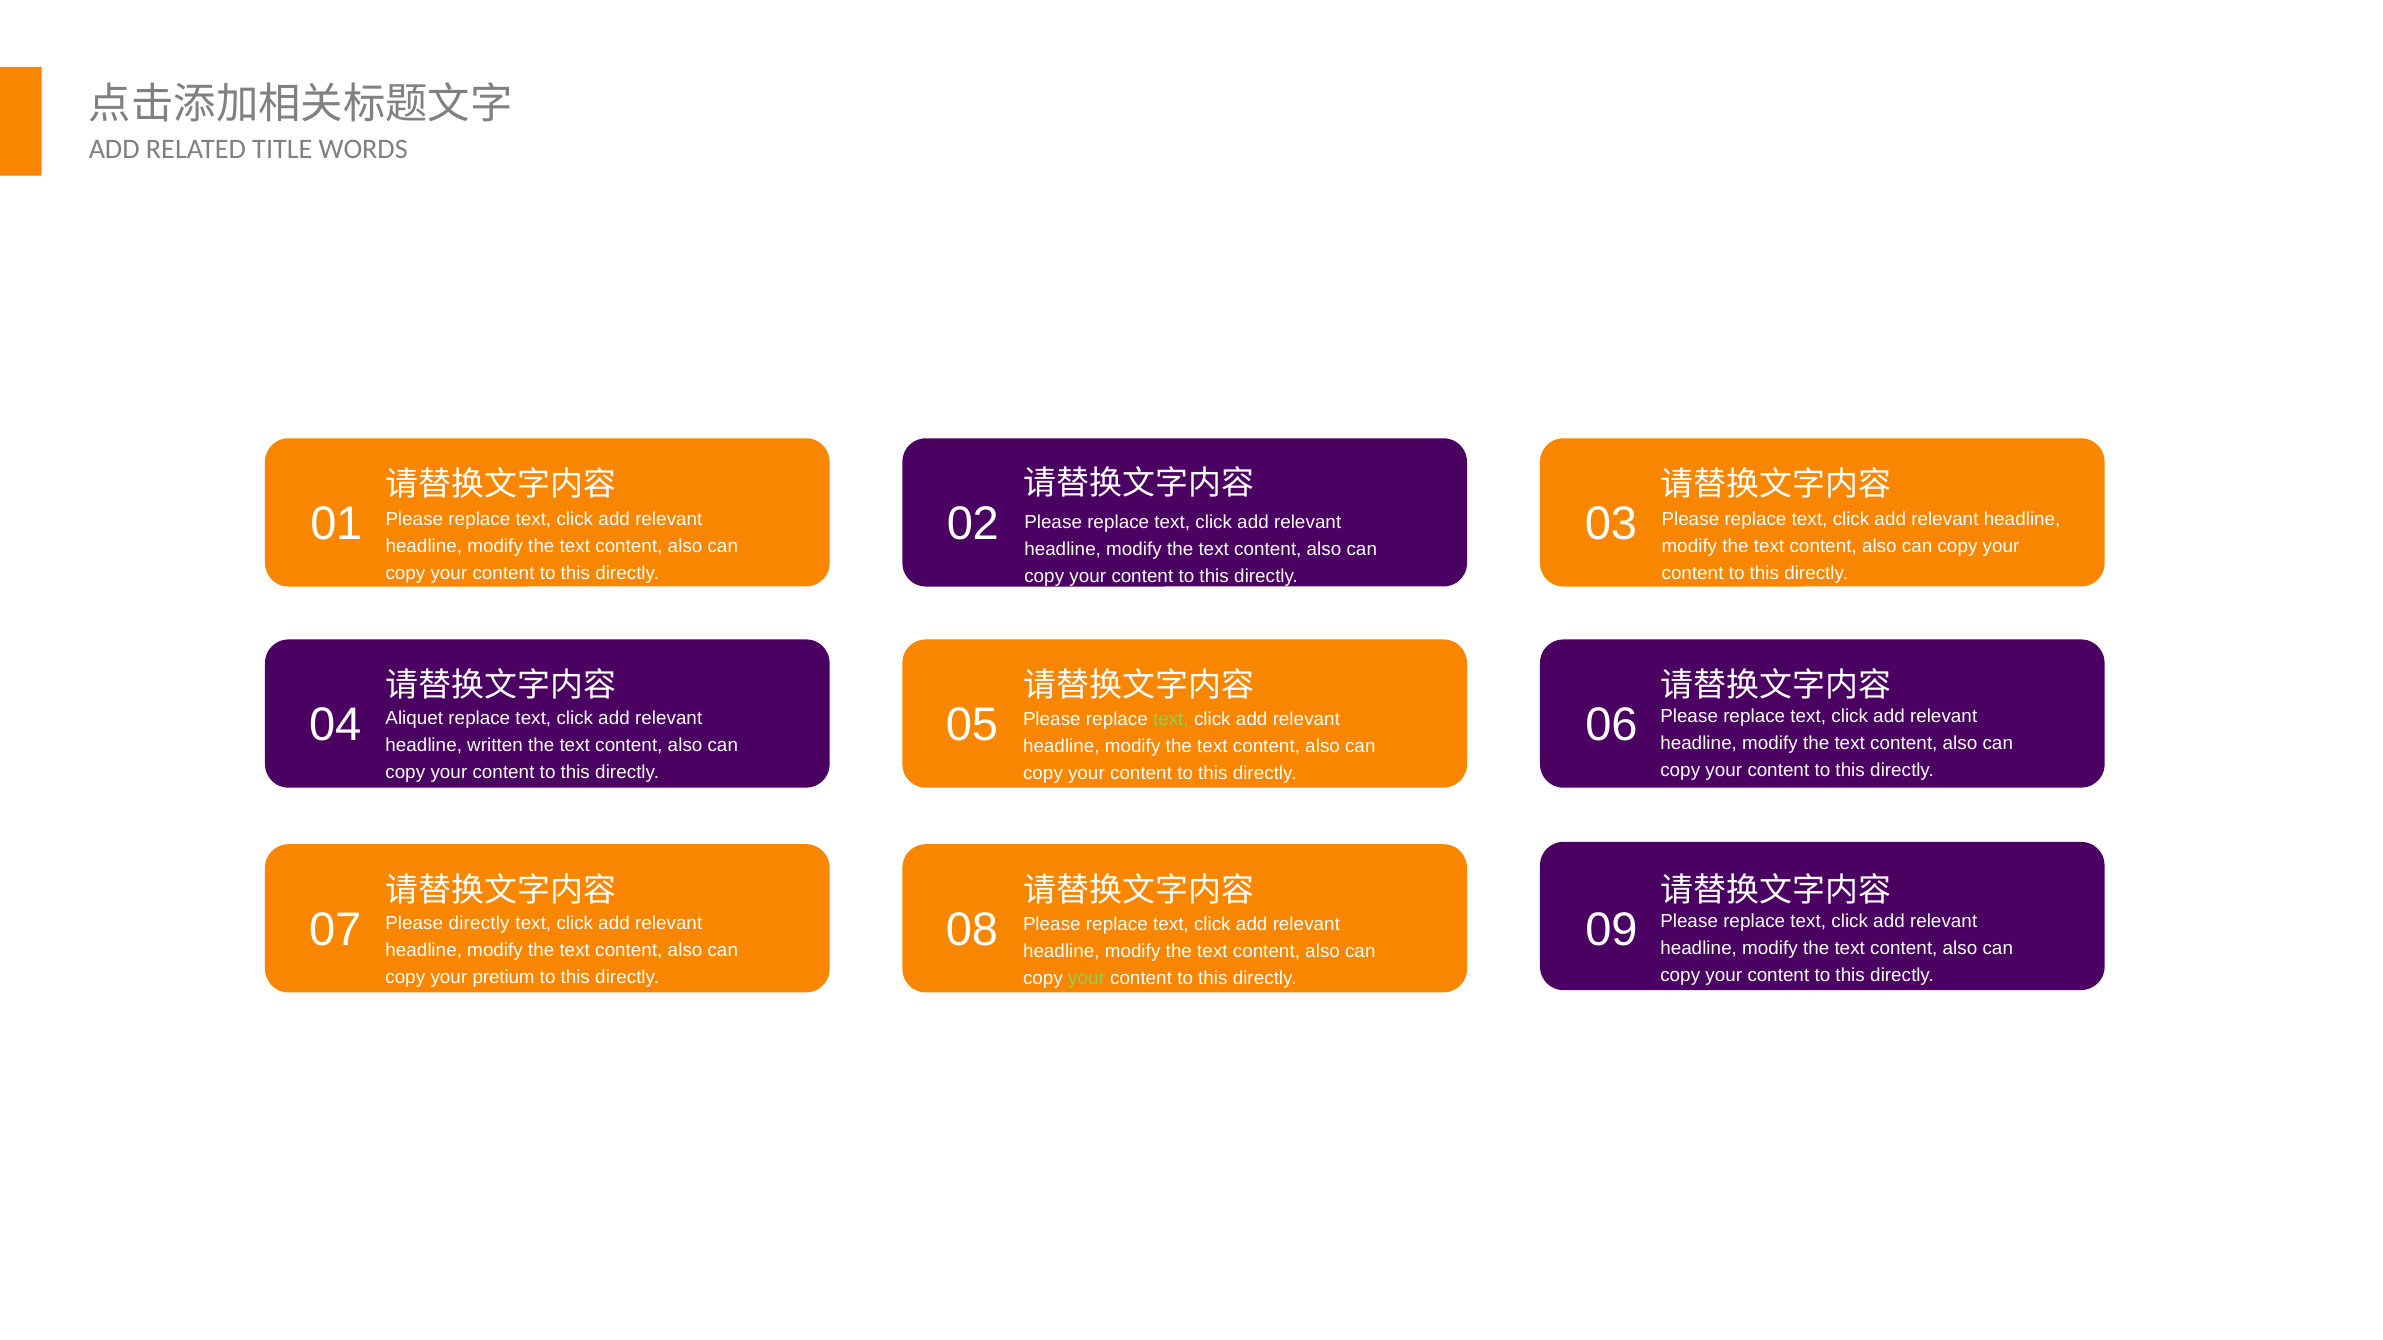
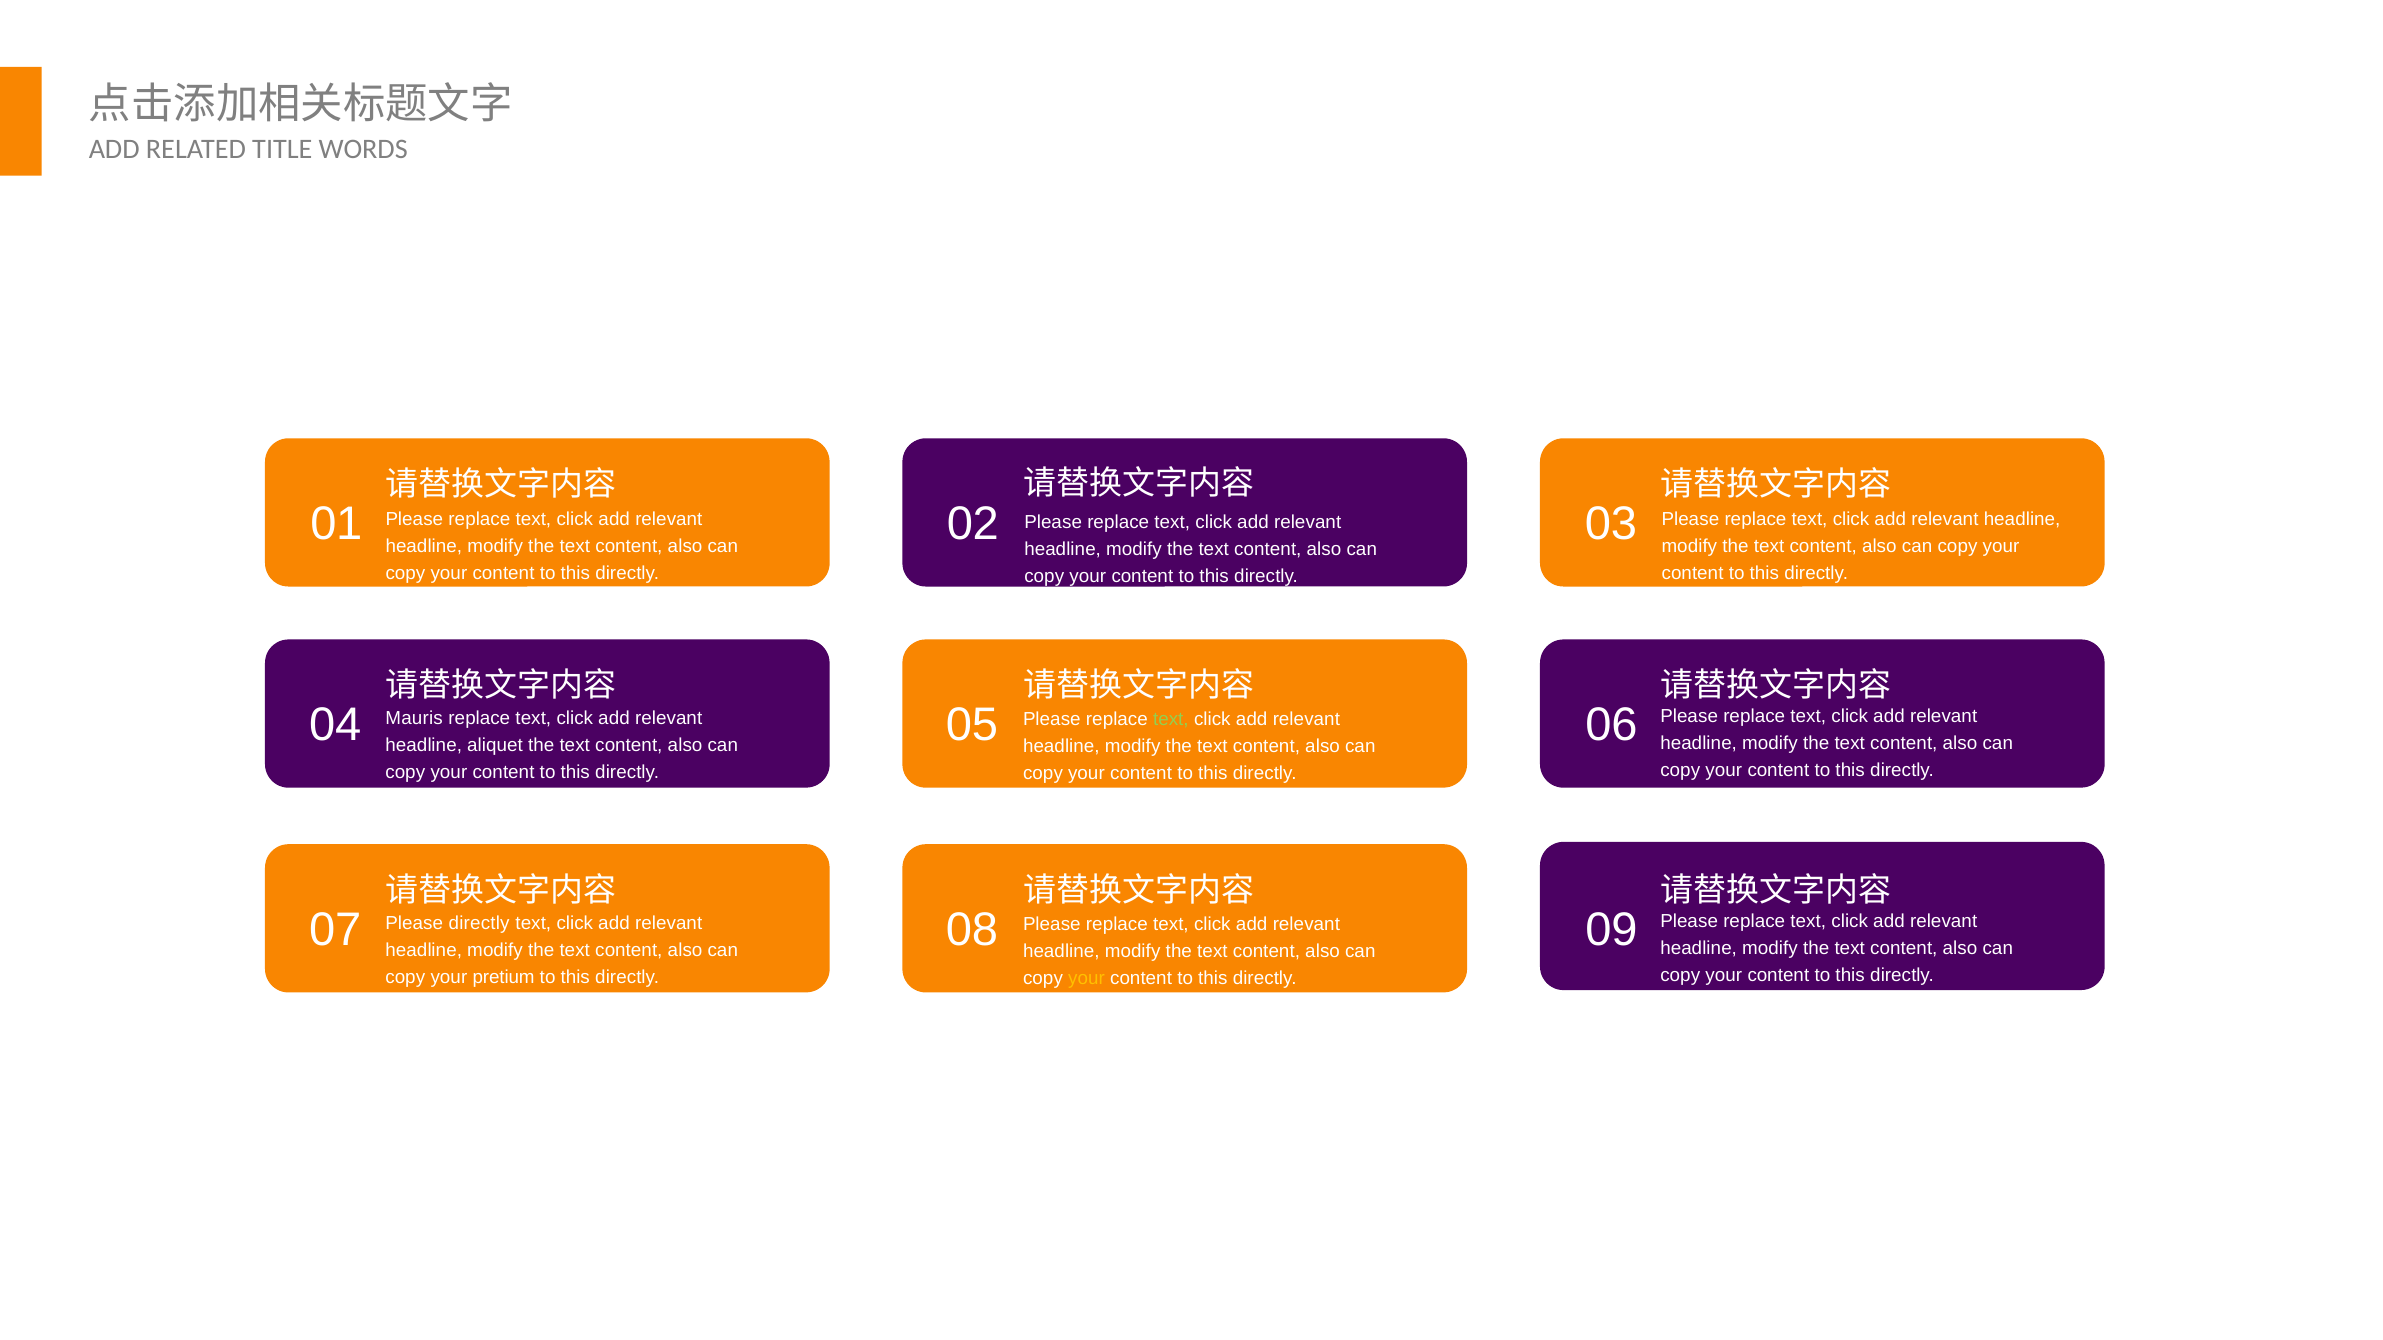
Aliquet: Aliquet -> Mauris
written: written -> aliquet
your at (1087, 978) colour: light green -> yellow
